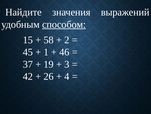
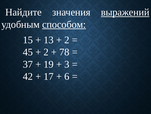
выражений underline: none -> present
58: 58 -> 13
1 at (46, 52): 1 -> 2
46: 46 -> 78
26: 26 -> 17
4: 4 -> 6
